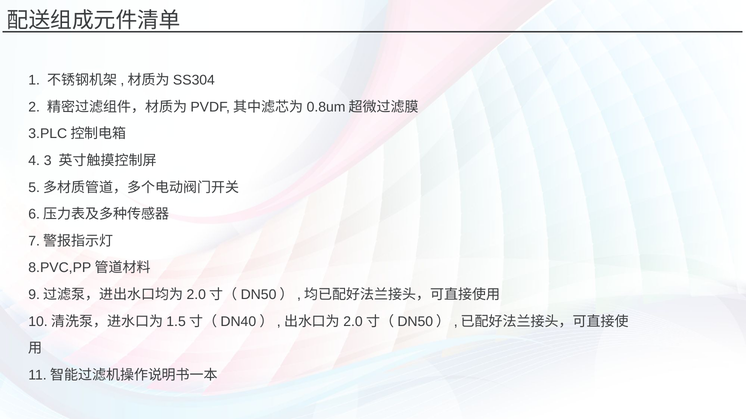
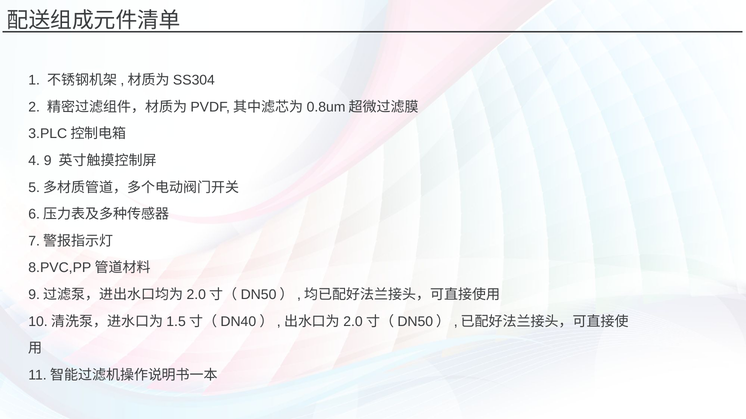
3: 3 -> 9
